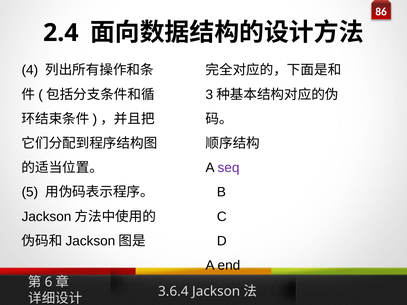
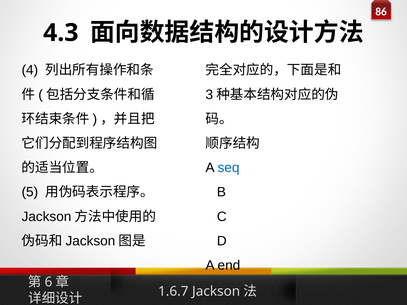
2.4: 2.4 -> 4.3
seq colour: purple -> blue
3.6.4: 3.6.4 -> 1.6.7
